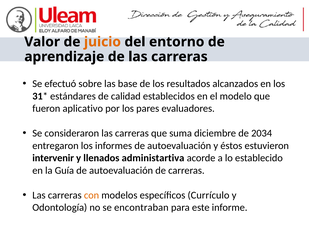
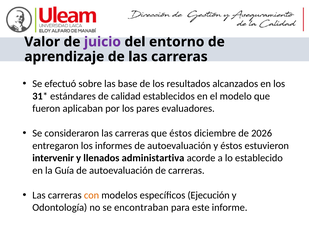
juicio colour: orange -> purple
aplicativo: aplicativo -> aplicaban
que suma: suma -> éstos
2034: 2034 -> 2026
Currículo: Currículo -> Ejecución
